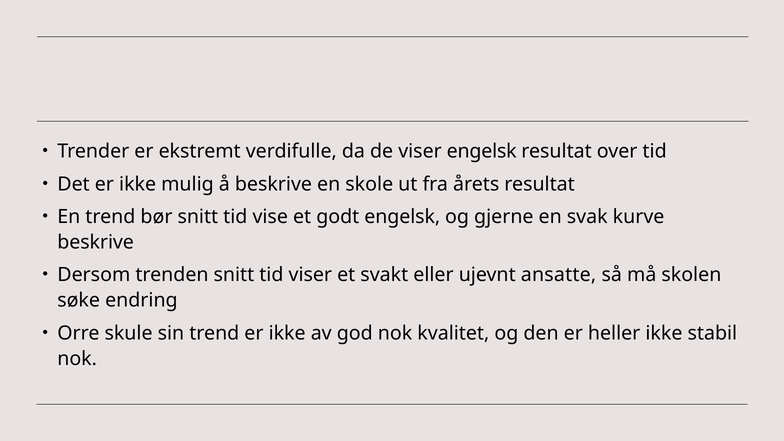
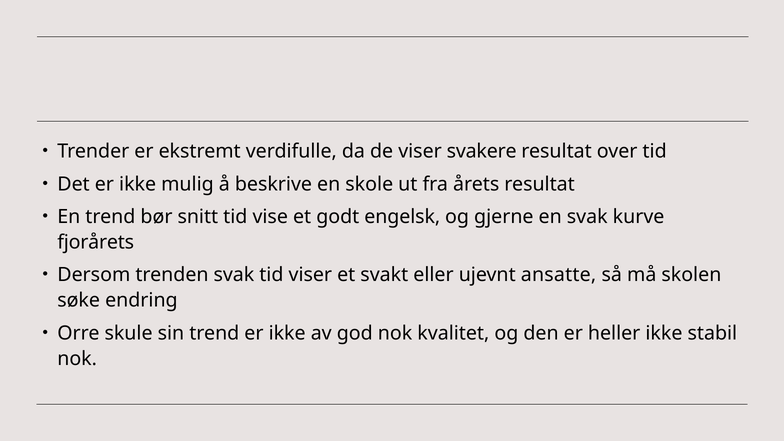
viser engelsk: engelsk -> svakere
beskrive at (96, 242): beskrive -> fjorårets
trenden snitt: snitt -> svak
